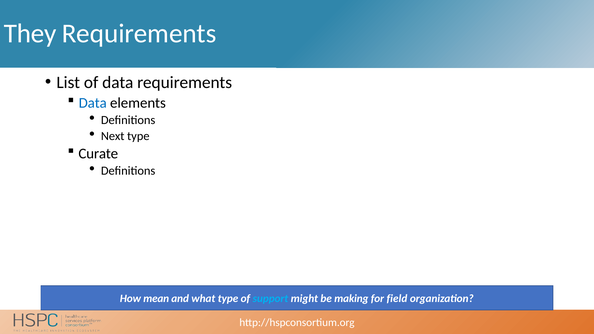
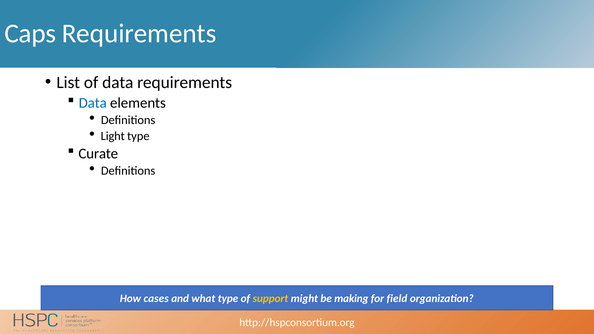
They: They -> Caps
Next: Next -> Light
mean: mean -> cases
support colour: light blue -> yellow
